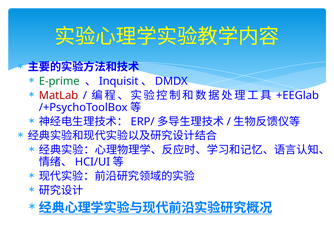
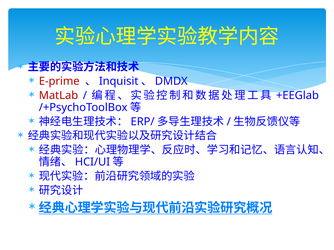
E-prime colour: green -> red
